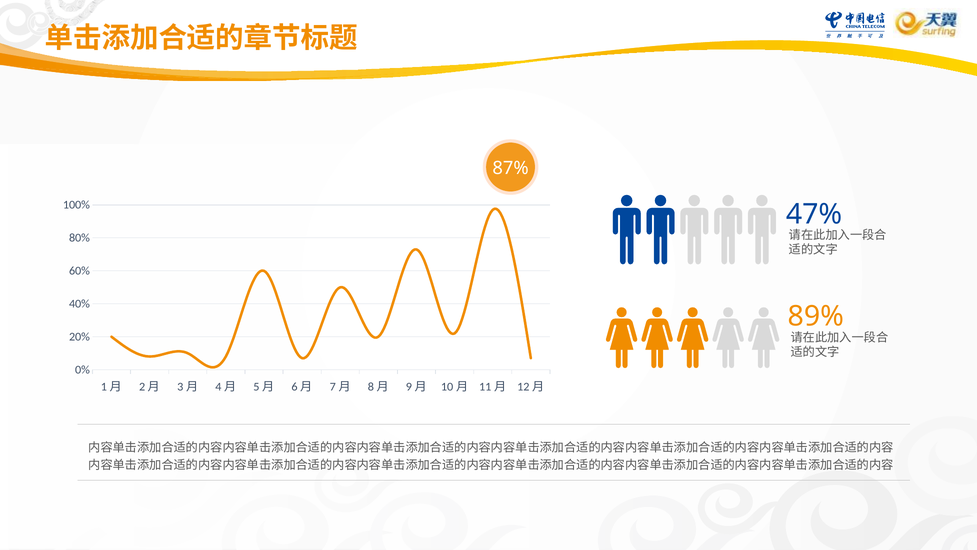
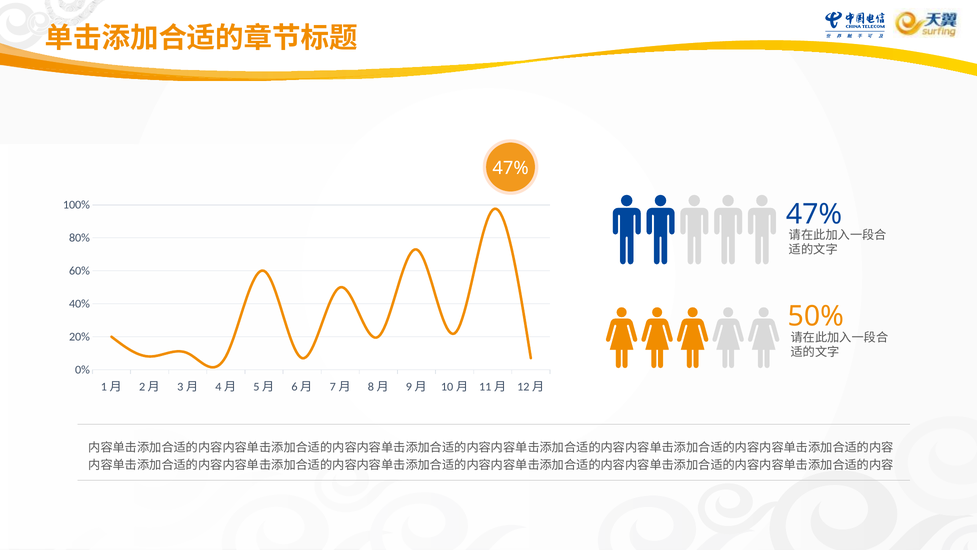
87% at (511, 168): 87% -> 47%
89%: 89% -> 50%
